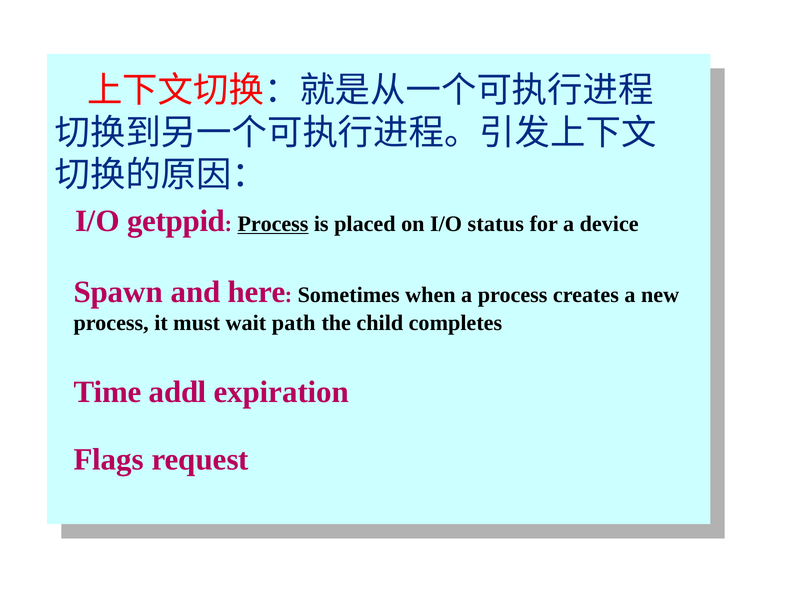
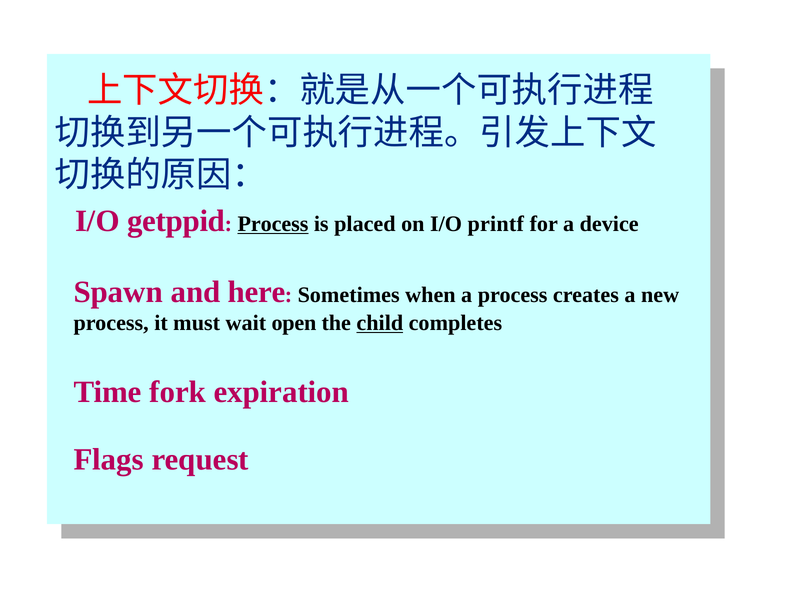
status: status -> printf
path: path -> open
child underline: none -> present
addl: addl -> fork
